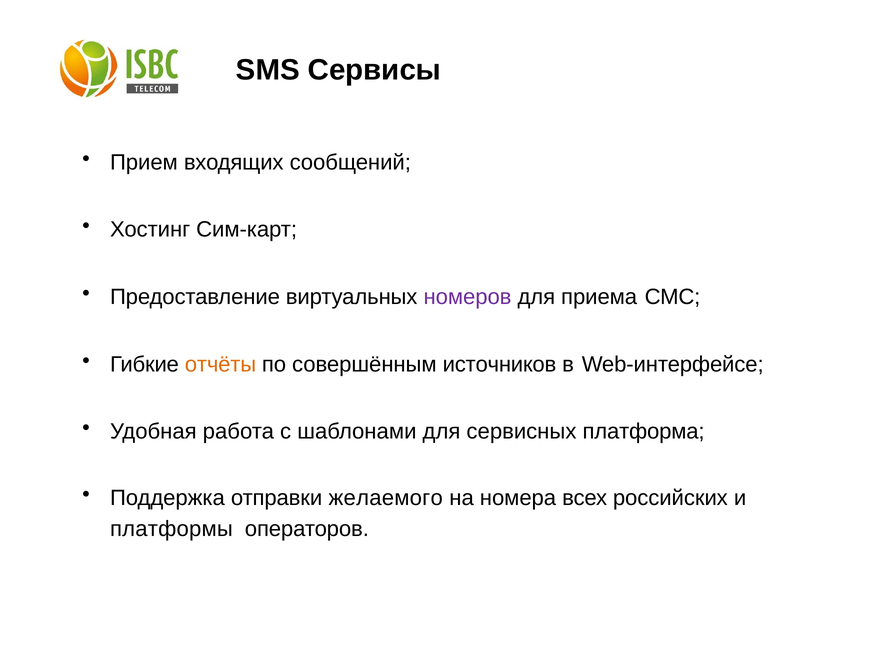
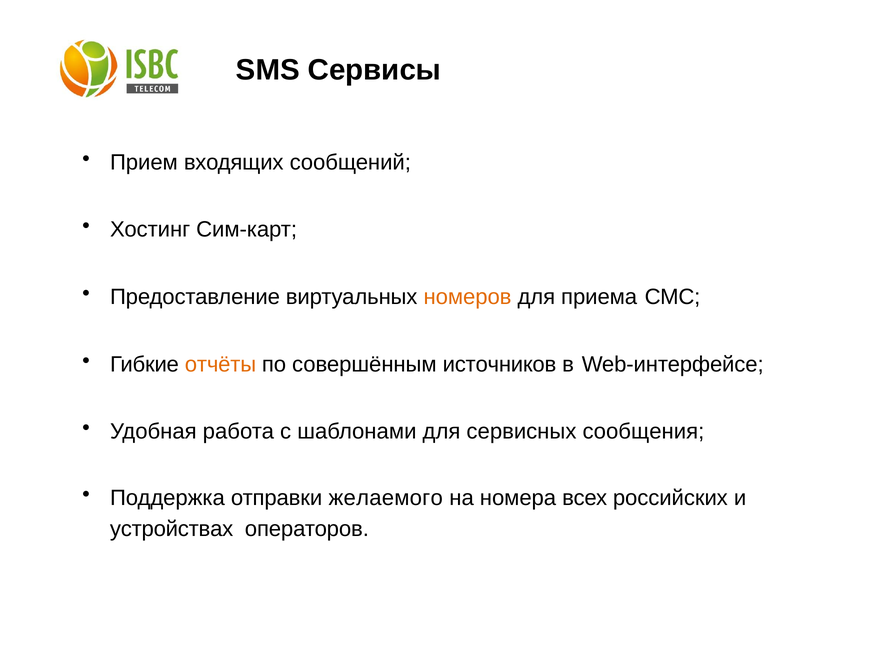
номеров colour: purple -> orange
платформа: платформа -> сообщения
платформы: платформы -> устройствах
